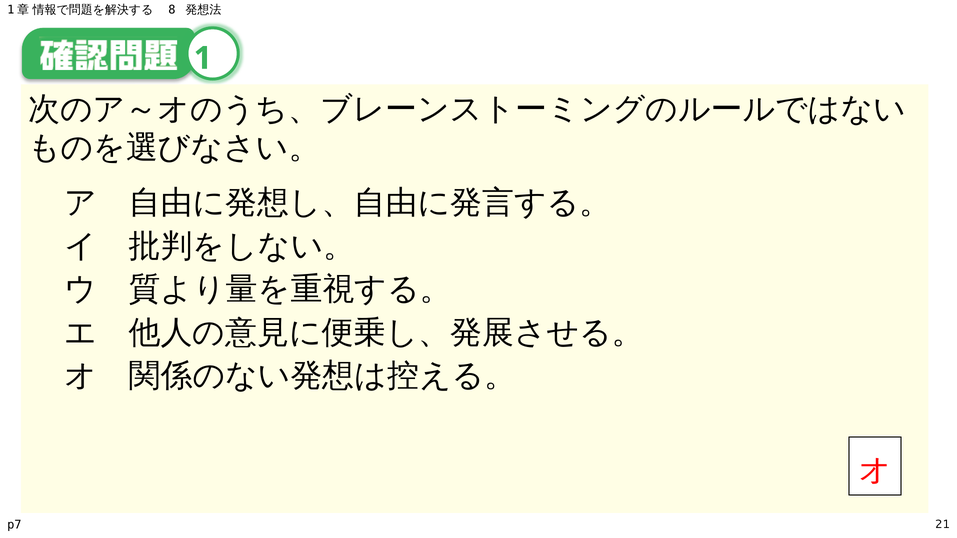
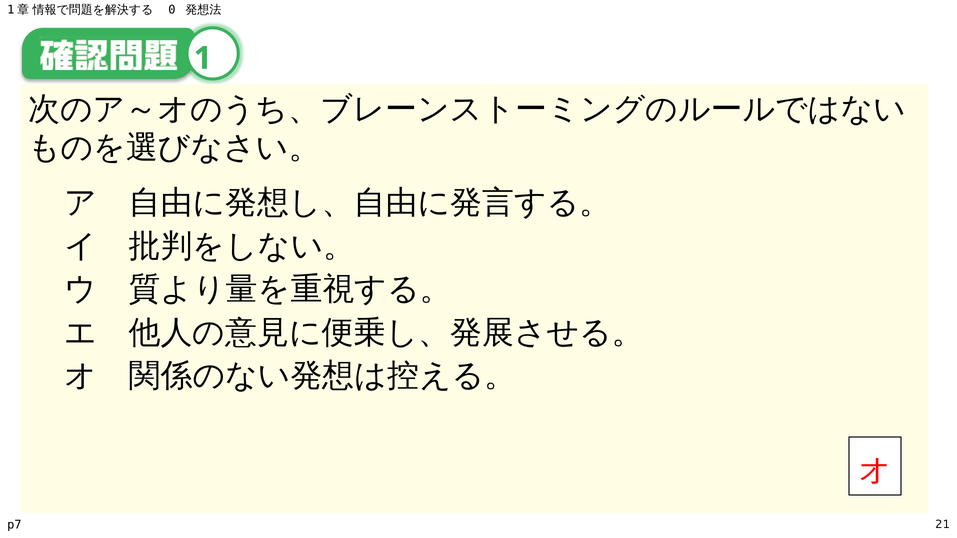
8: 8 -> 0
